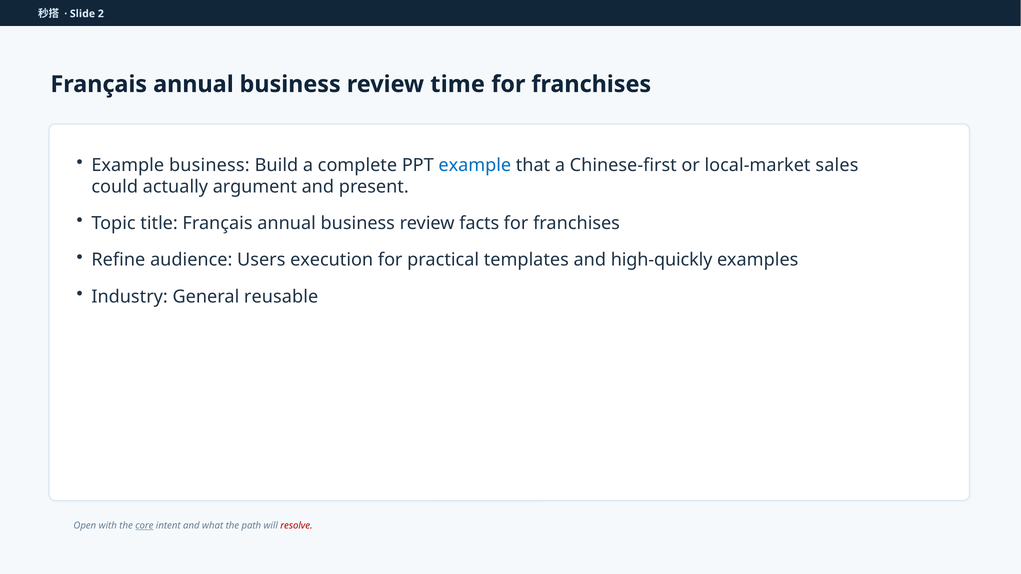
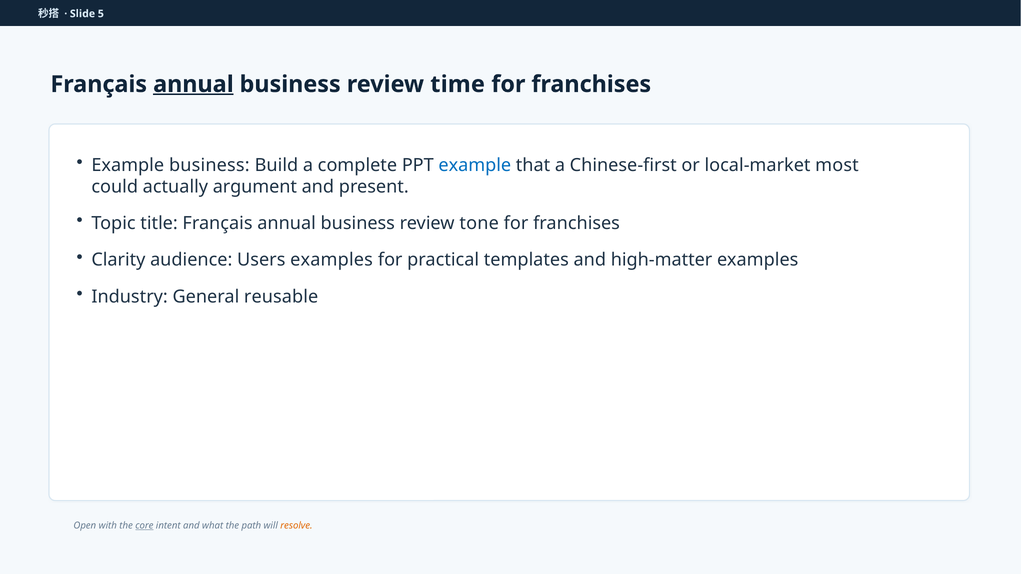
2: 2 -> 5
annual at (193, 84) underline: none -> present
sales: sales -> most
facts: facts -> tone
Refine: Refine -> Clarity
Users execution: execution -> examples
high-quickly: high-quickly -> high-matter
resolve colour: red -> orange
